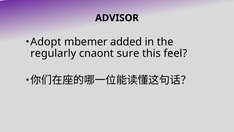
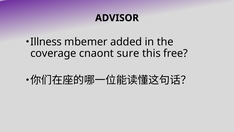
Adopt: Adopt -> Illness
regularly: regularly -> coverage
feel: feel -> free
